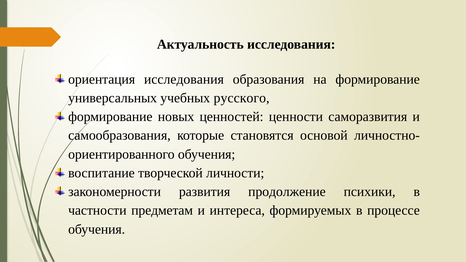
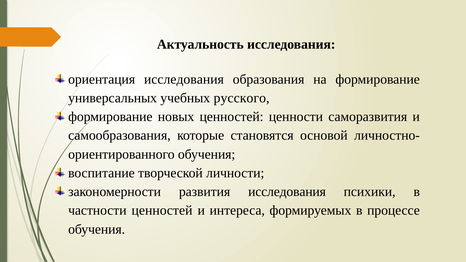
развития продолжение: продолжение -> исследования
частности предметам: предметам -> ценностей
